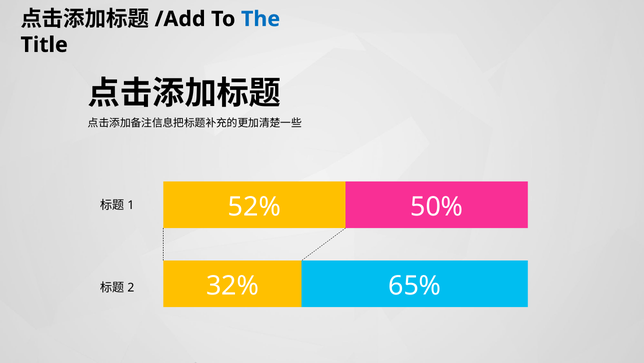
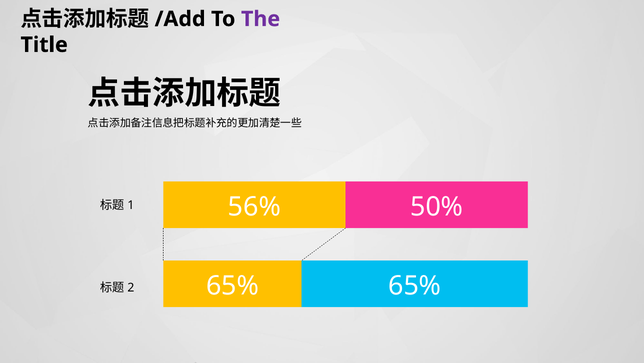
The colour: blue -> purple
52%: 52% -> 56%
32% at (232, 285): 32% -> 65%
